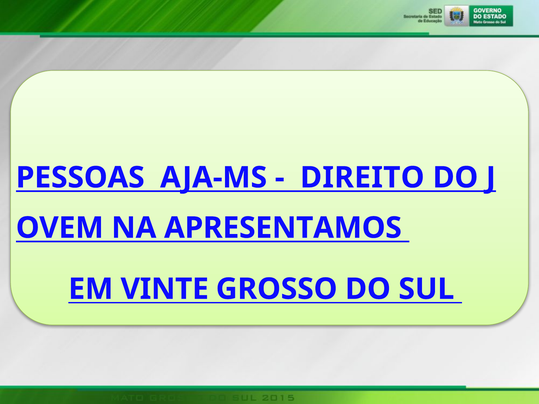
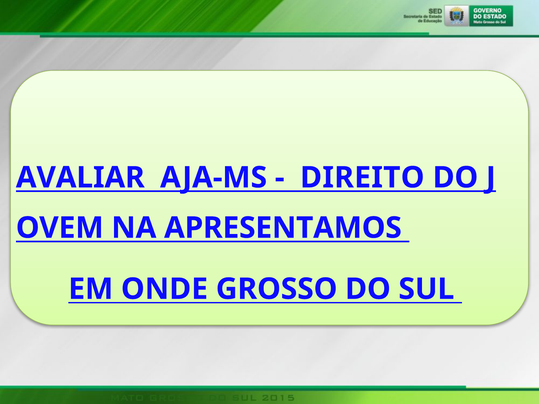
PESSOAS: PESSOAS -> AVALIAR
VINTE: VINTE -> ONDE
